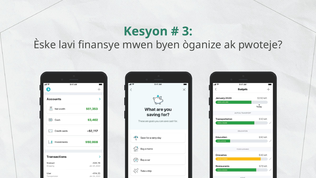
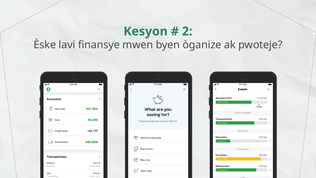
3: 3 -> 2
